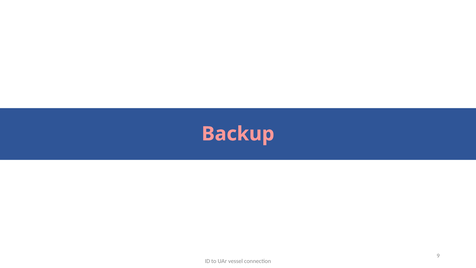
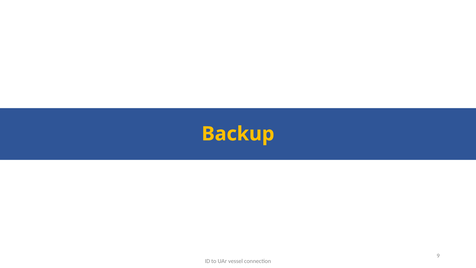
Backup colour: pink -> yellow
